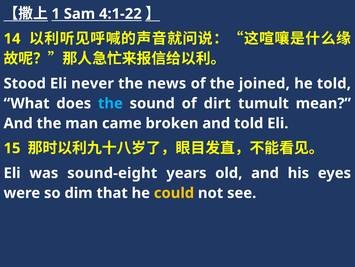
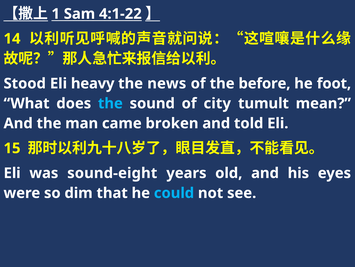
never: never -> heavy
joined: joined -> before
he told: told -> foot
dirt: dirt -> city
could colour: yellow -> light blue
